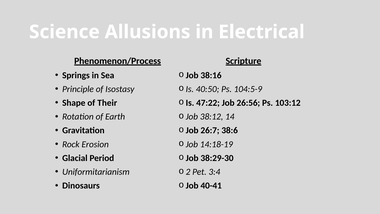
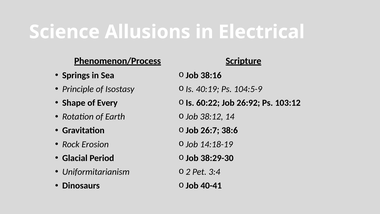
40:50: 40:50 -> 40:19
Their: Their -> Every
47:22: 47:22 -> 60:22
26:56: 26:56 -> 26:92
